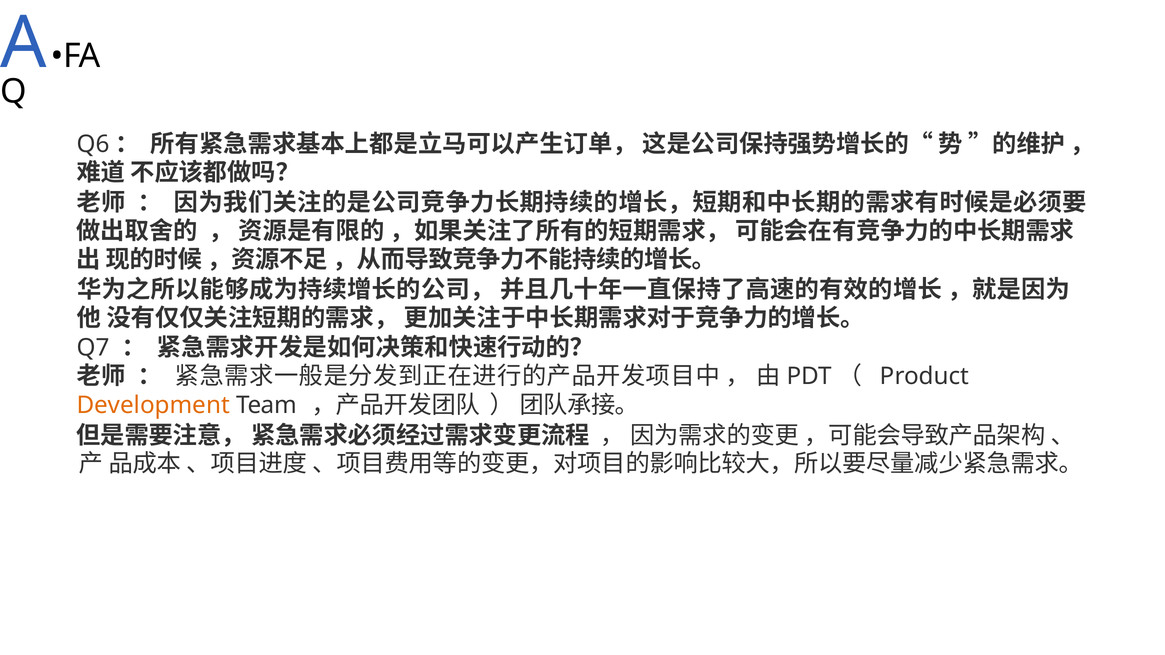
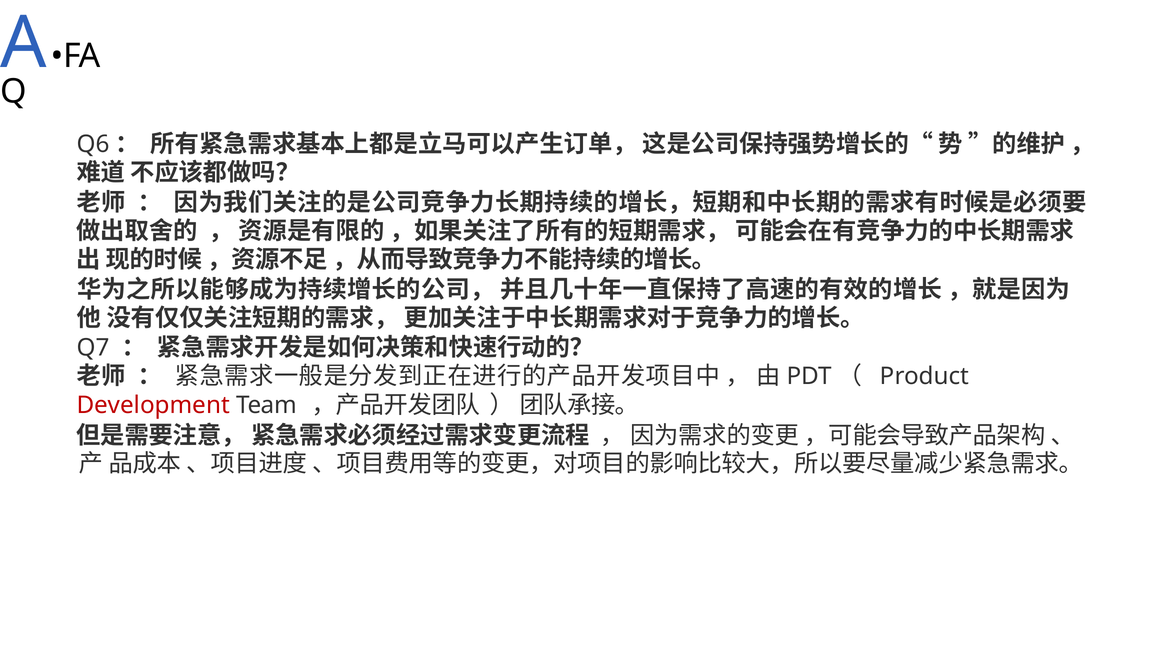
Development colour: orange -> red
